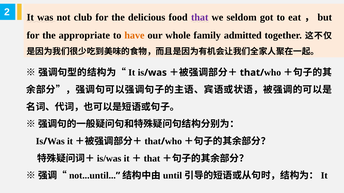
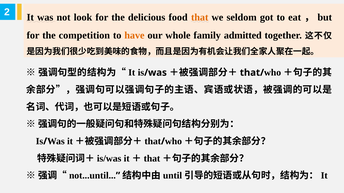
club: club -> look
that colour: purple -> orange
appropriate: appropriate -> competition
